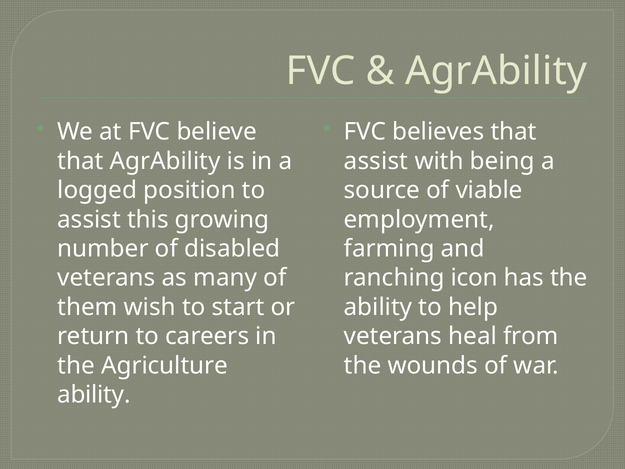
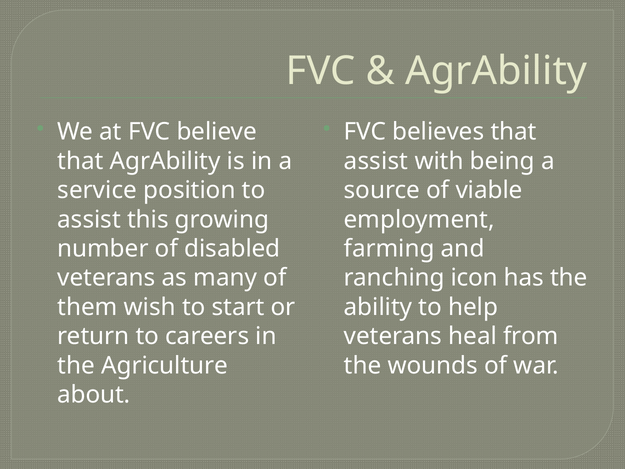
logged: logged -> service
ability at (94, 395): ability -> about
